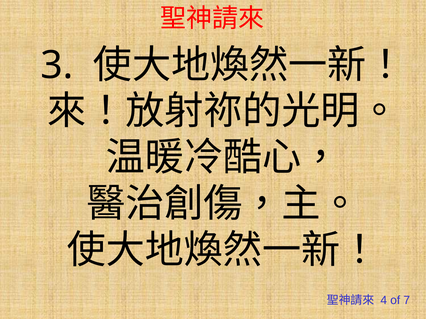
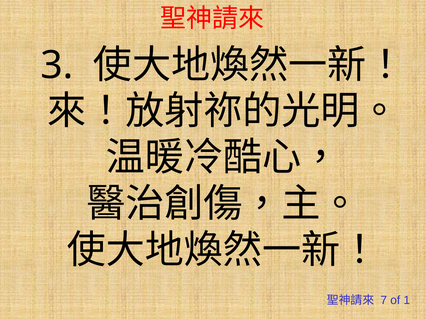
4: 4 -> 7
7: 7 -> 1
